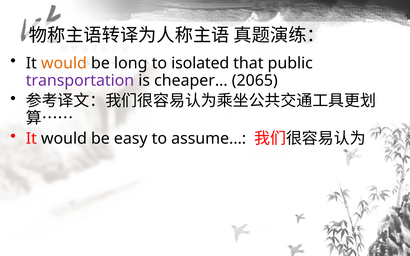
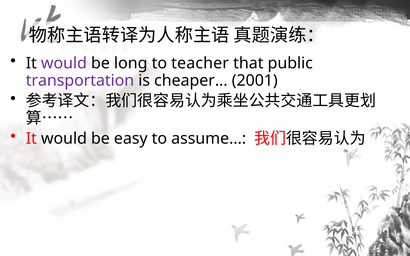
would at (64, 63) colour: orange -> purple
isolated: isolated -> teacher
2065: 2065 -> 2001
